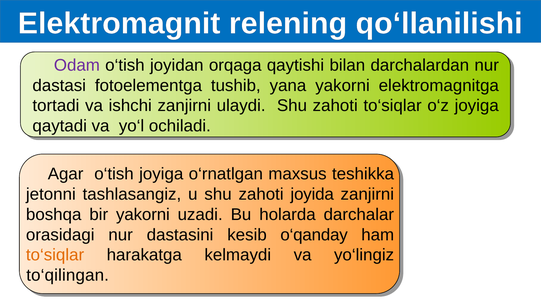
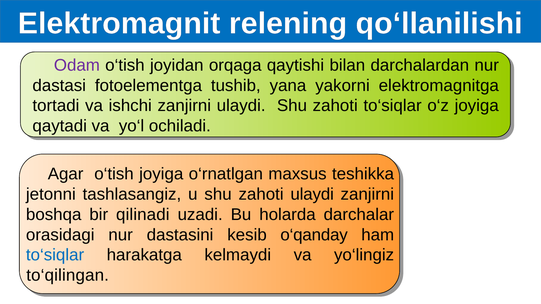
zahoti joyida: joyida -> ulaydi
bir yakorni: yakorni -> qilinadi
to‘siqlar at (55, 255) colour: orange -> blue
